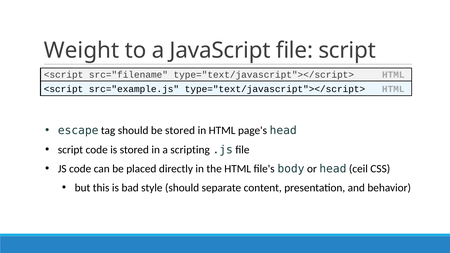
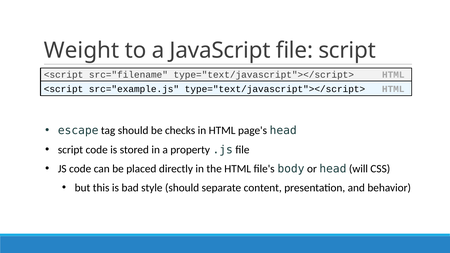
be stored: stored -> checks
scripting: scripting -> property
ceil: ceil -> will
